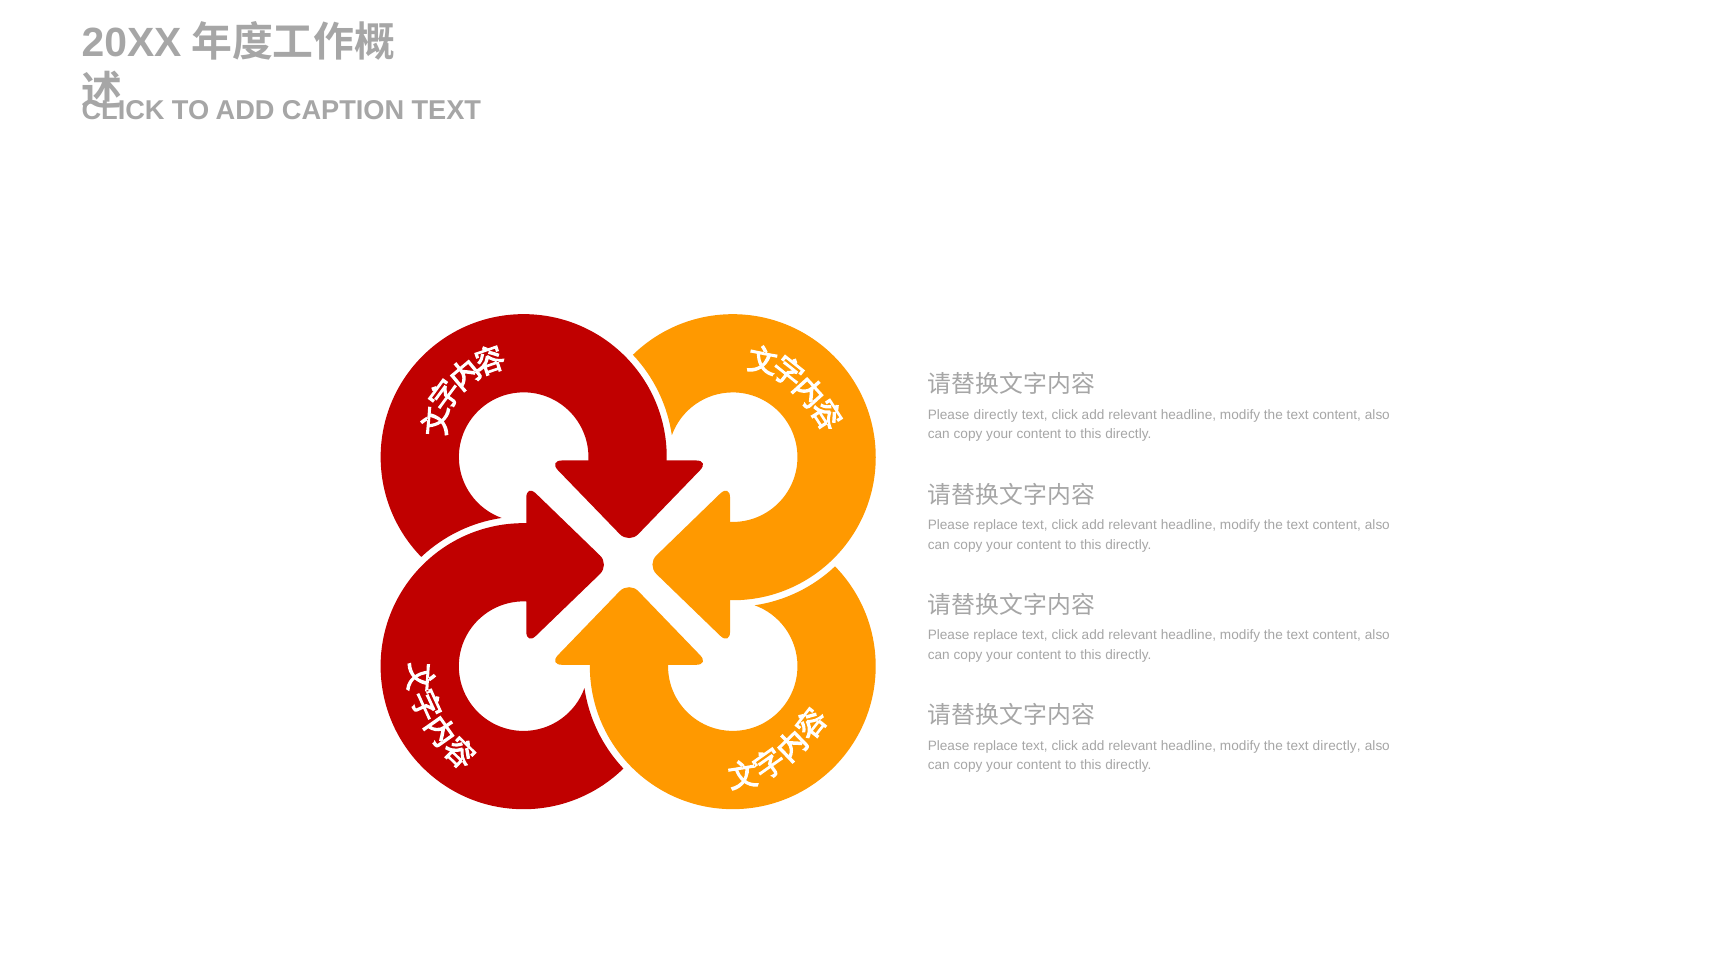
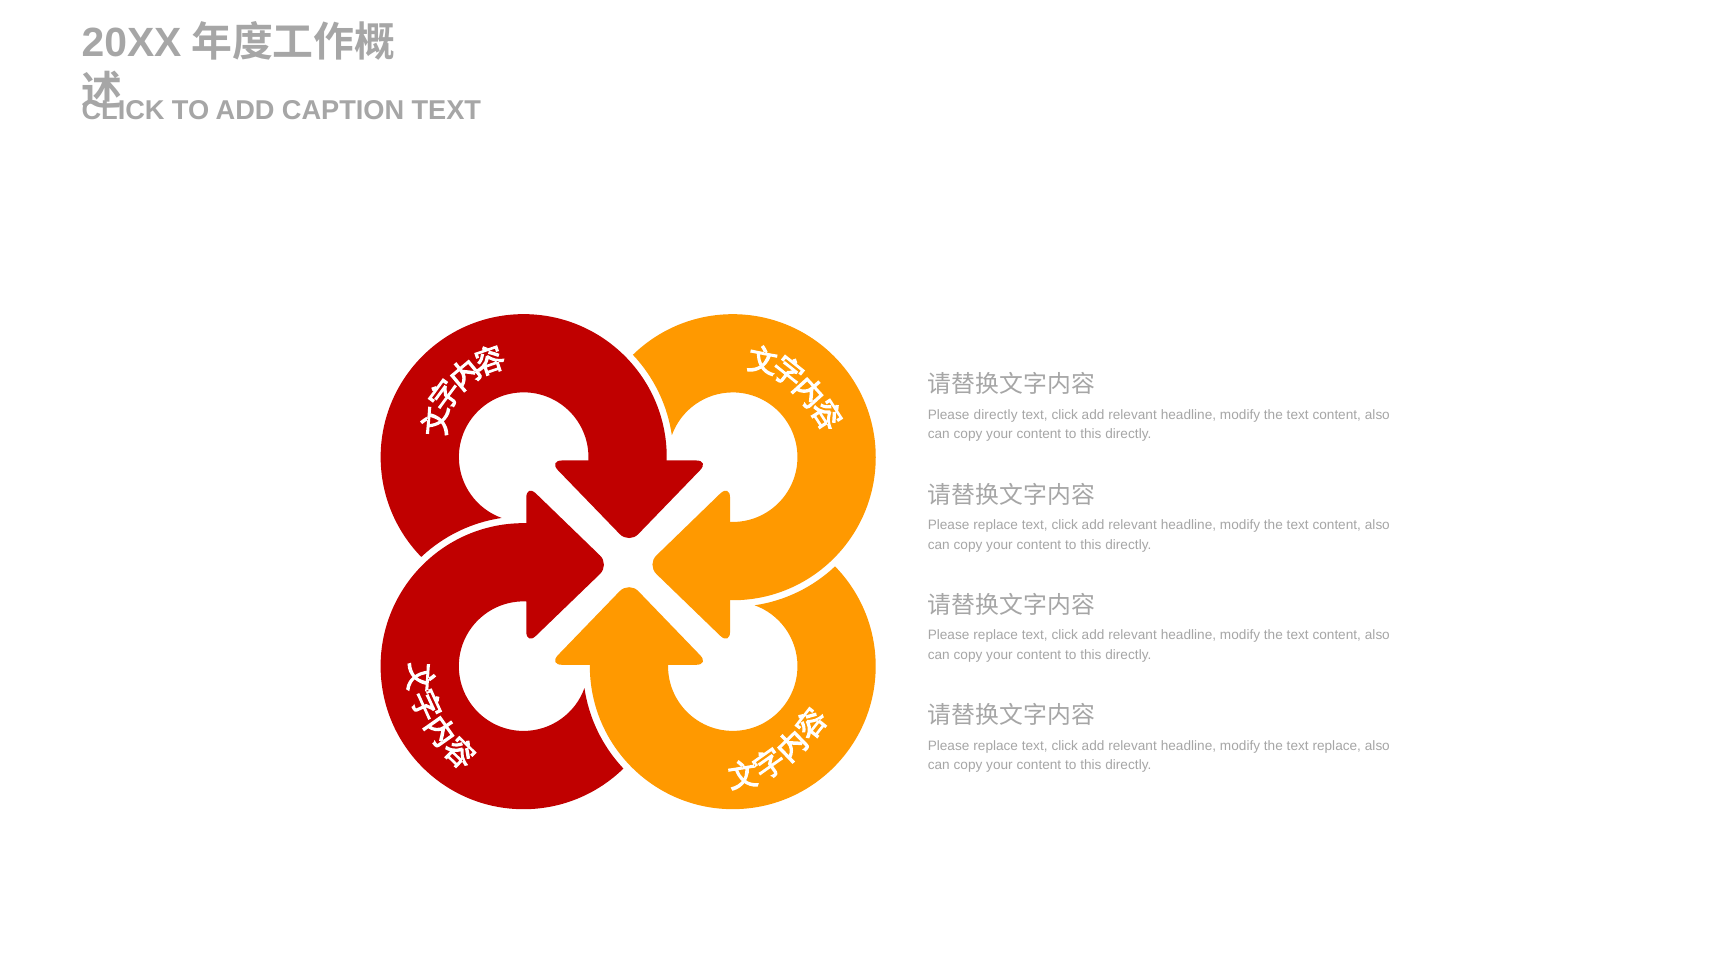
text directly: directly -> replace
